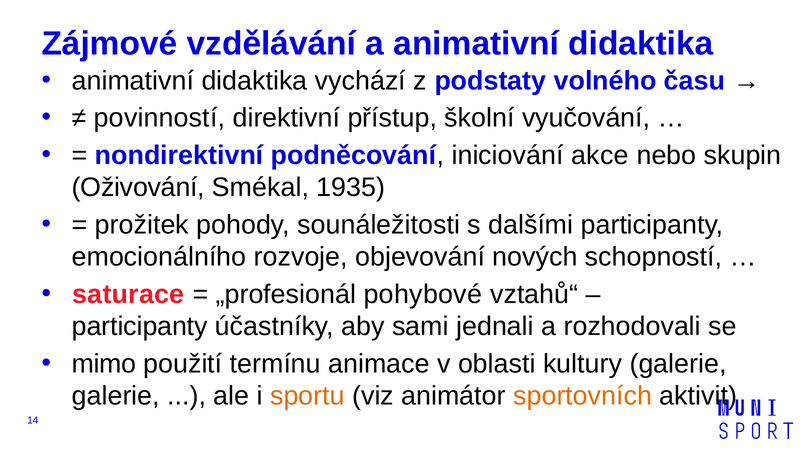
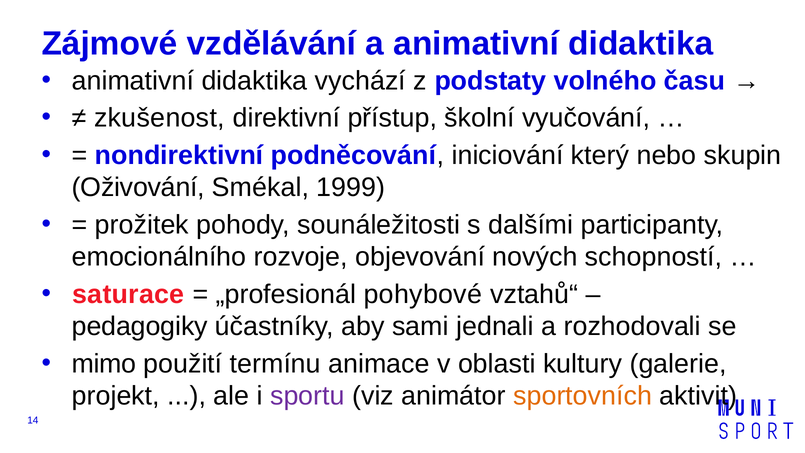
povinností: povinností -> zkušenost
akce: akce -> který
1935: 1935 -> 1999
participanty at (140, 326): participanty -> pedagogiky
galerie at (116, 396): galerie -> projekt
sportu colour: orange -> purple
